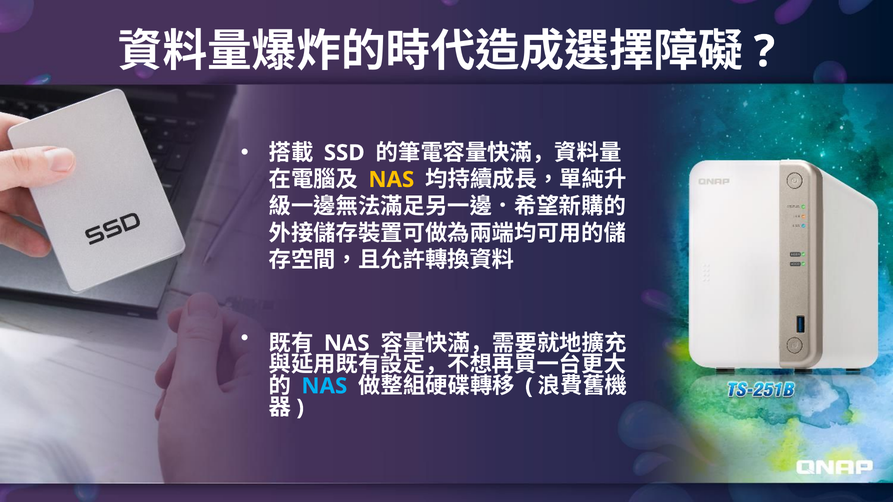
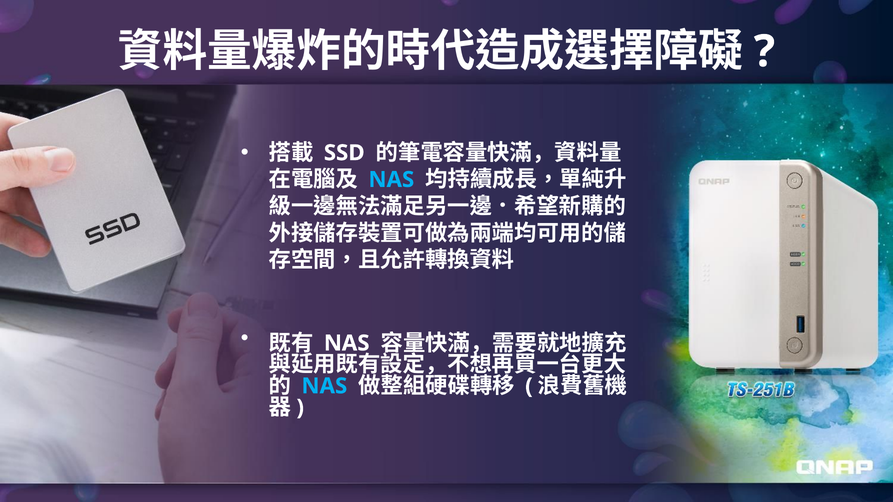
NAS at (391, 180) colour: yellow -> light blue
